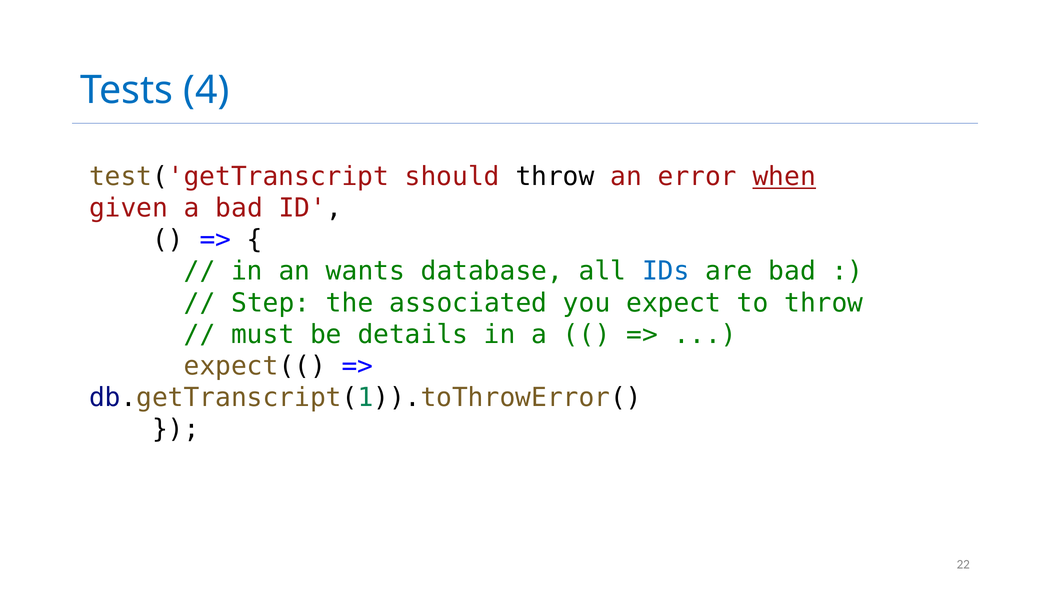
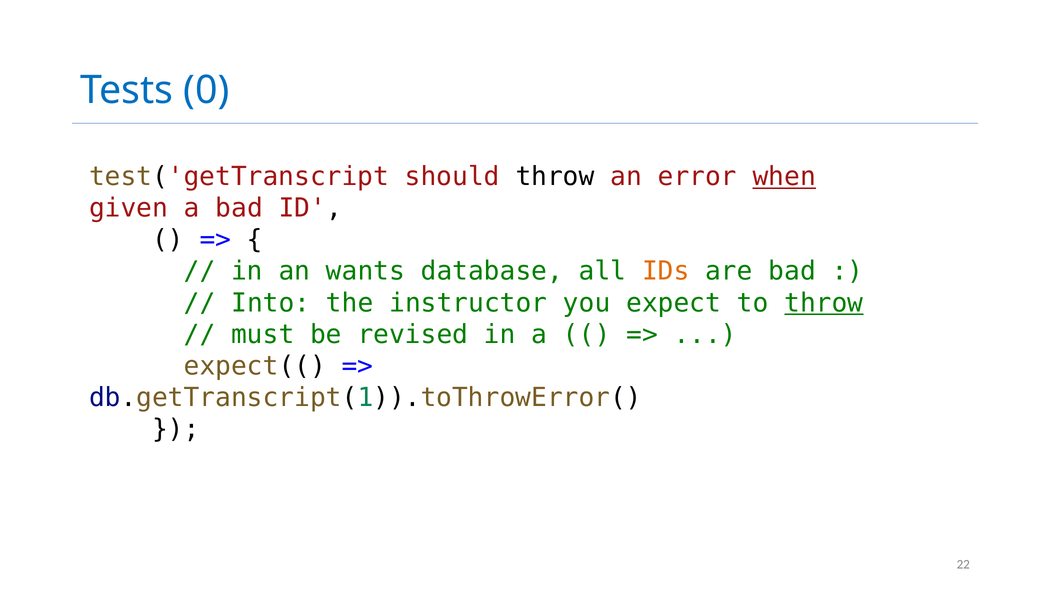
4: 4 -> 0
IDs colour: blue -> orange
Step: Step -> Into
associated: associated -> instructor
throw at (824, 303) underline: none -> present
details: details -> revised
